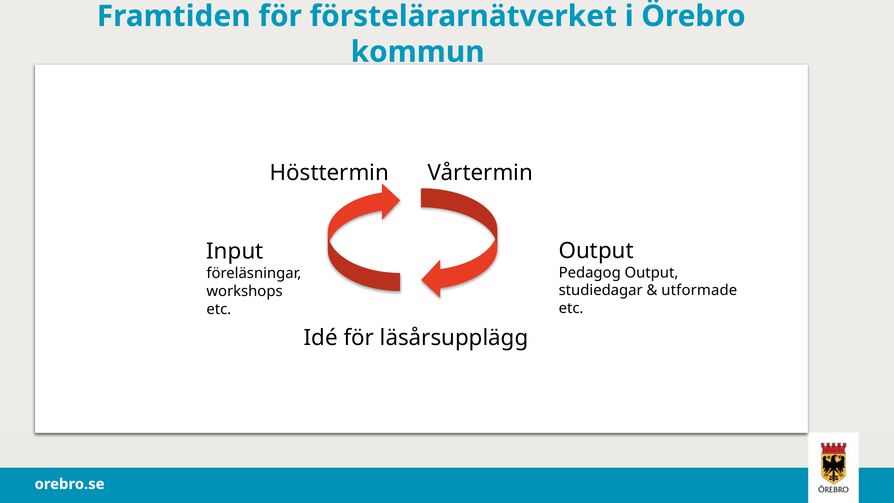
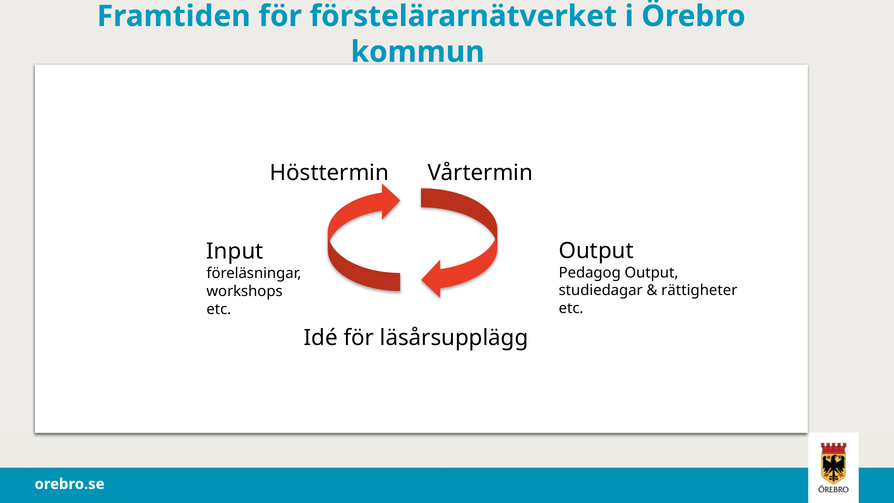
utformade: utformade -> rättigheter
